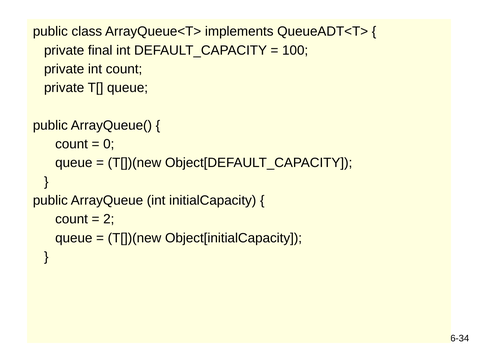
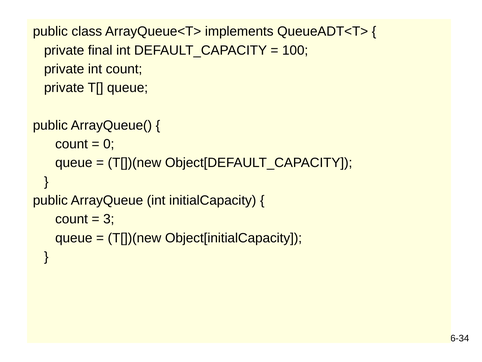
2: 2 -> 3
